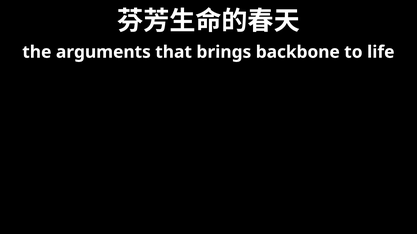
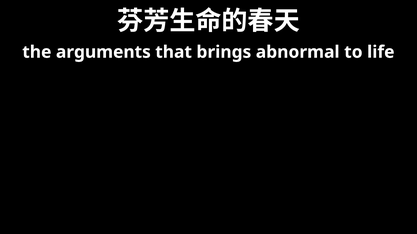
backbone: backbone -> abnormal
